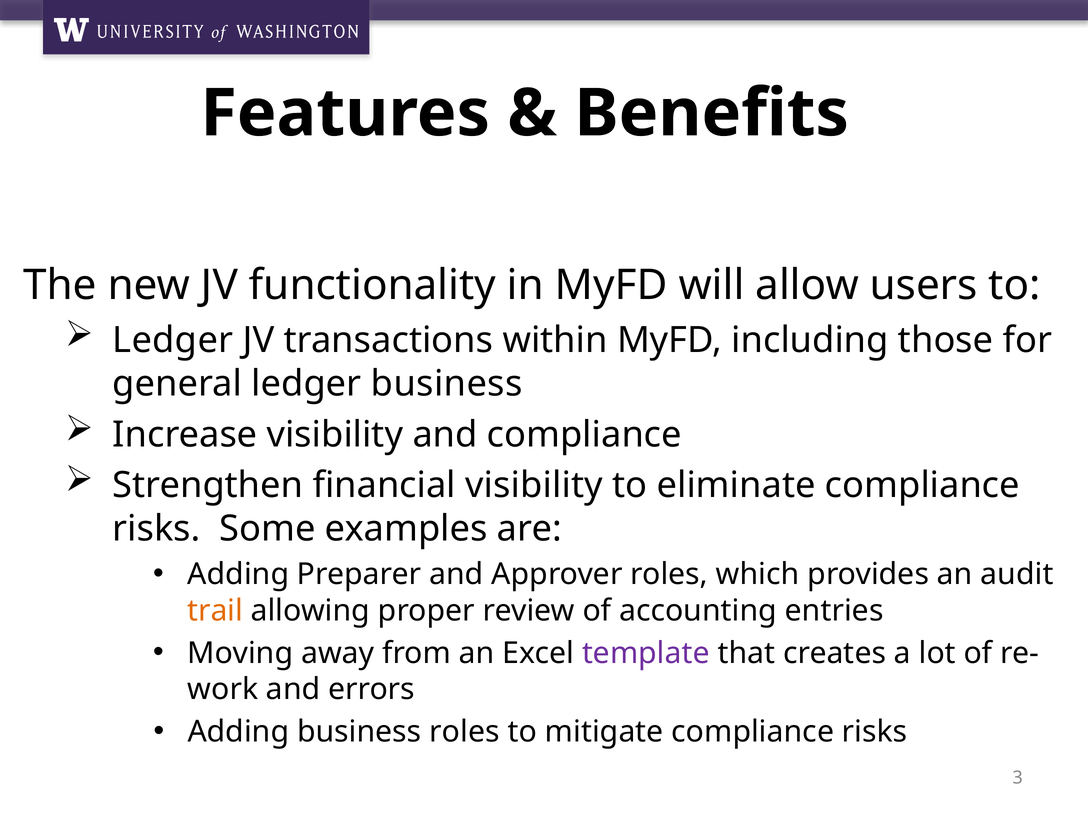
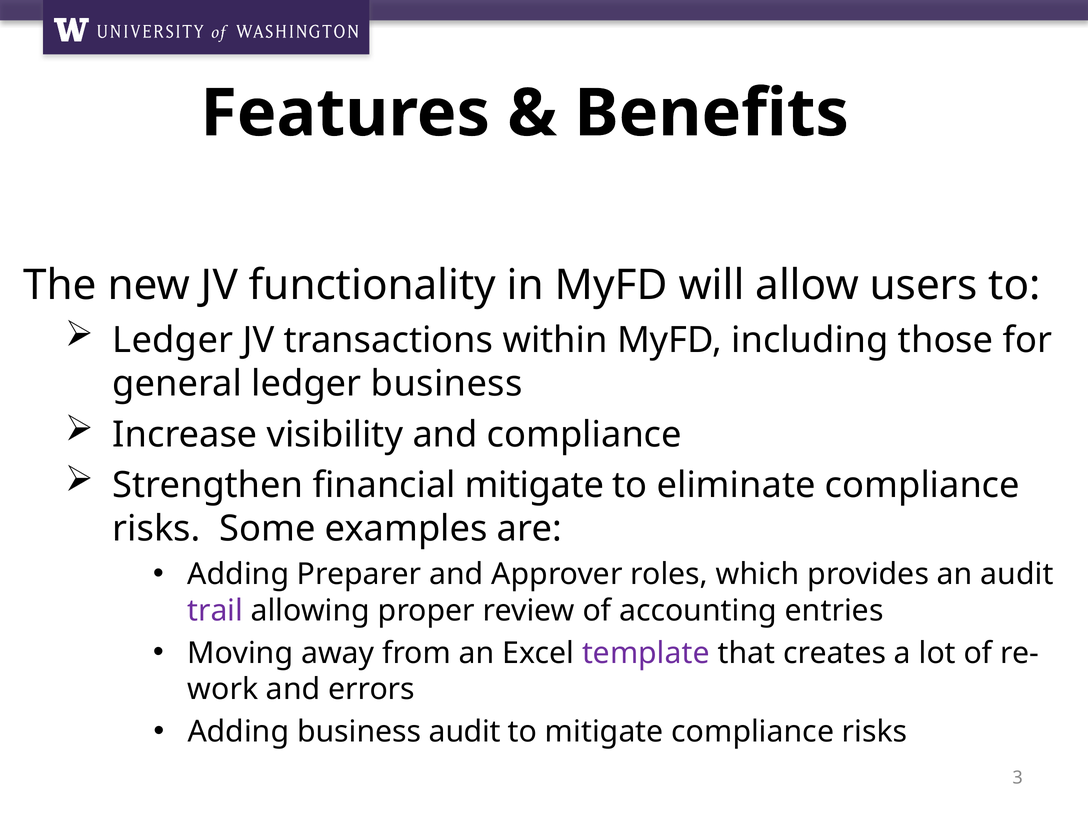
financial visibility: visibility -> mitigate
trail colour: orange -> purple
business roles: roles -> audit
